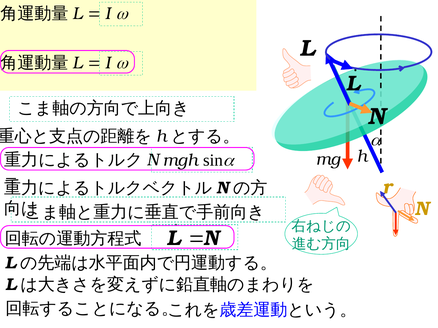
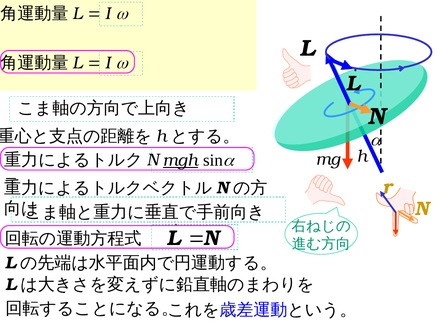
mgh underline: none -> present
